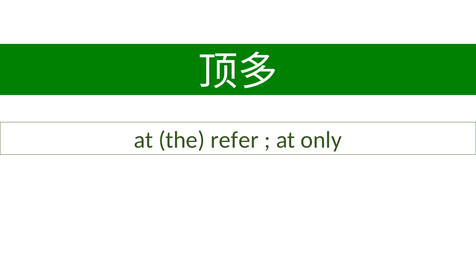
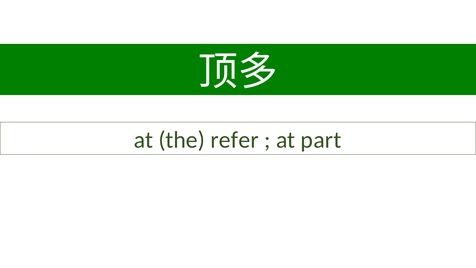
only: only -> part
